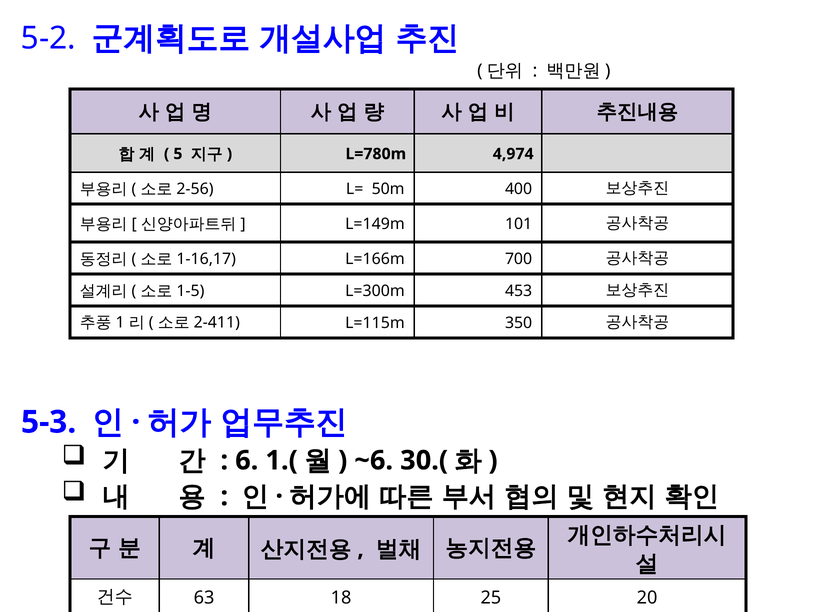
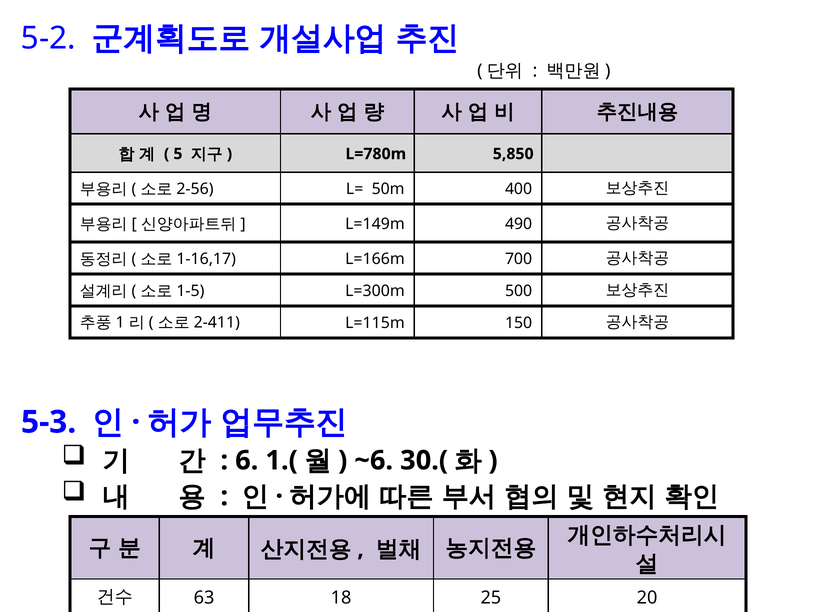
4,974: 4,974 -> 5,850
101: 101 -> 490
453: 453 -> 500
350: 350 -> 150
